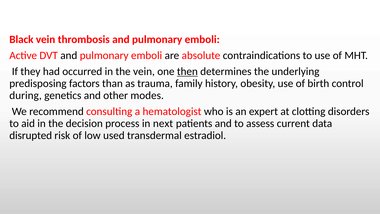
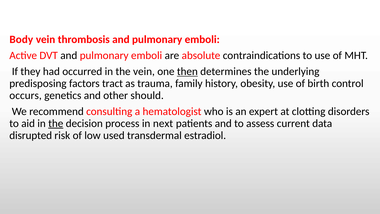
Black: Black -> Body
than: than -> tract
during: during -> occurs
modes: modes -> should
the at (56, 123) underline: none -> present
